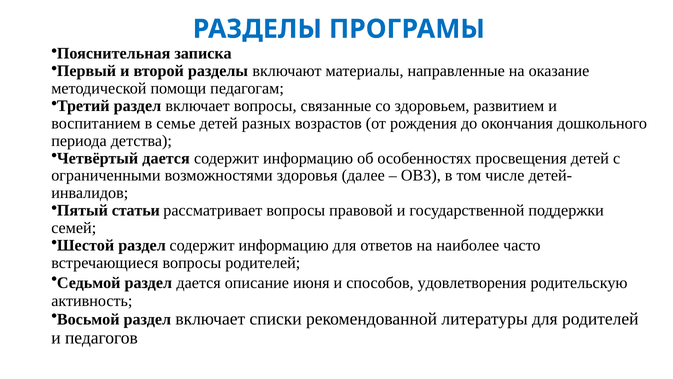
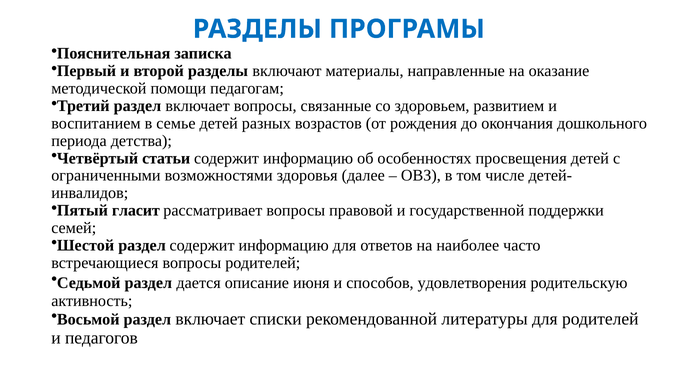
Четвёртый дается: дается -> статьи
статьи: статьи -> гласит
